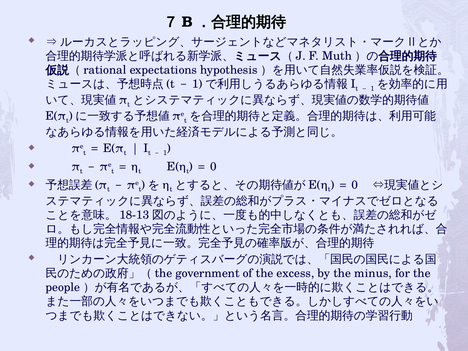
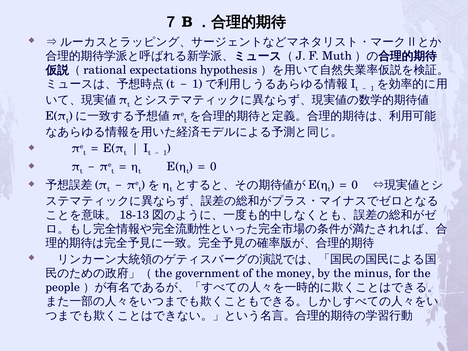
excess: excess -> money
